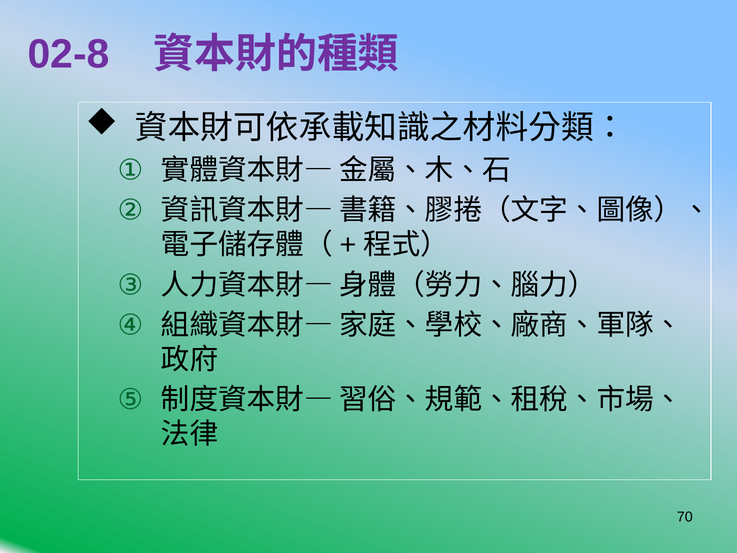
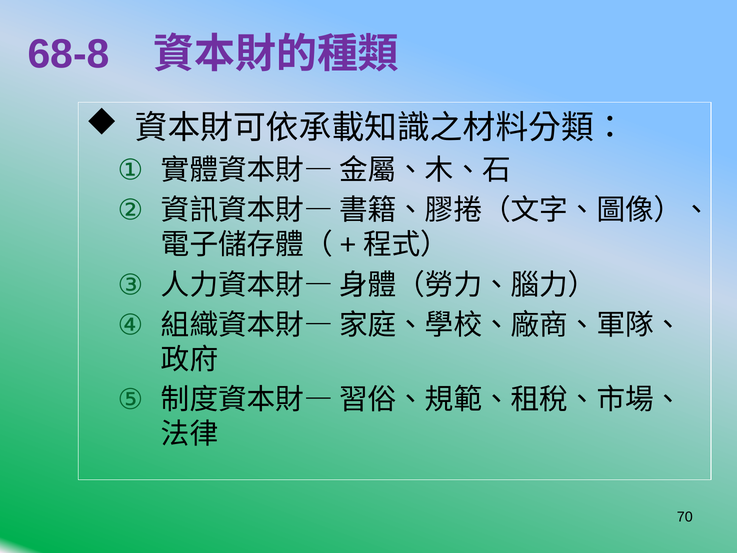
02-8: 02-8 -> 68-8
